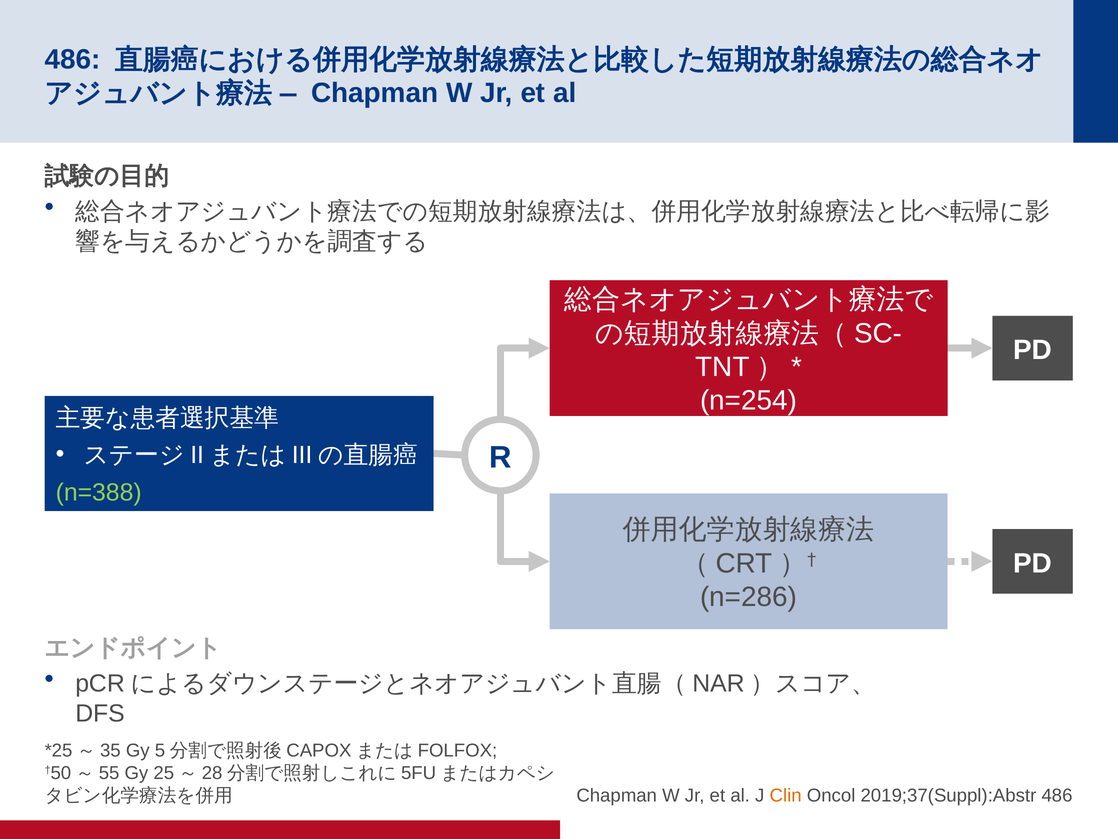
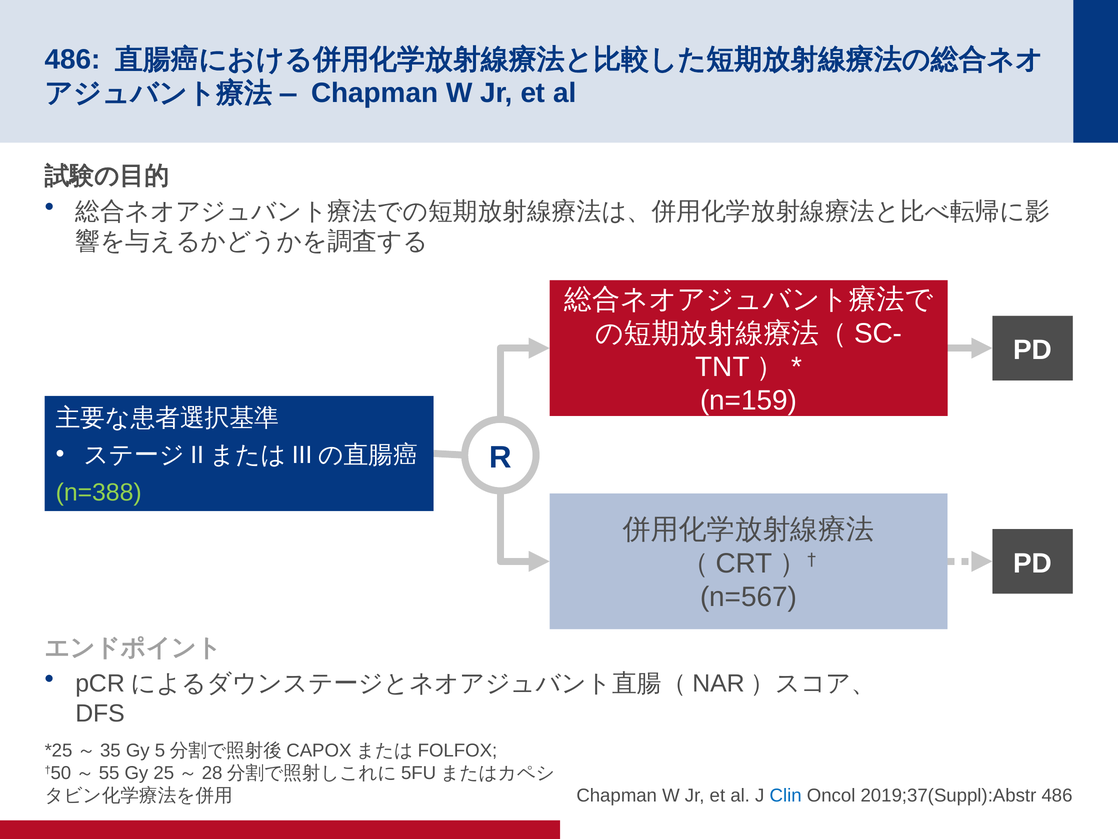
n=254: n=254 -> n=159
n=286: n=286 -> n=567
Clin colour: orange -> blue
